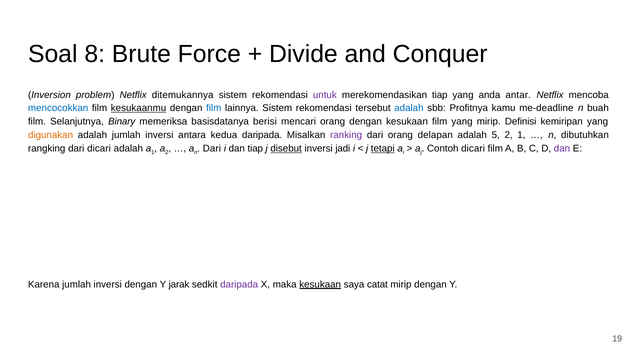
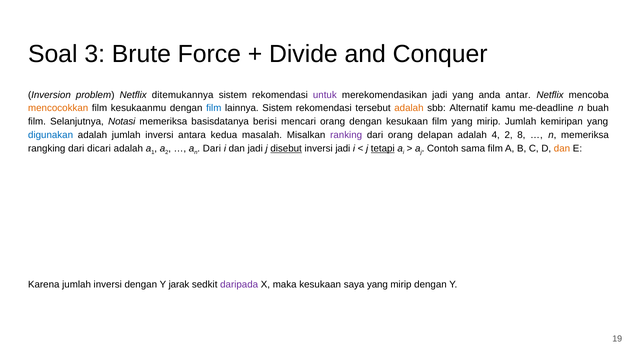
8: 8 -> 3
merekomendasikan tiap: tiap -> jadi
mencocokkan colour: blue -> orange
kesukaanmu underline: present -> none
adalah at (409, 108) colour: blue -> orange
Profitnya: Profitnya -> Alternatif
Binary: Binary -> Notasi
mirip Definisi: Definisi -> Jumlah
digunakan colour: orange -> blue
kedua daripada: daripada -> masalah
5: 5 -> 4
2 1: 1 -> 8
n dibutuhkan: dibutuhkan -> memeriksa
dan tiap: tiap -> jadi
Contoh dicari: dicari -> sama
dan at (562, 149) colour: purple -> orange
kesukaan at (320, 285) underline: present -> none
saya catat: catat -> yang
